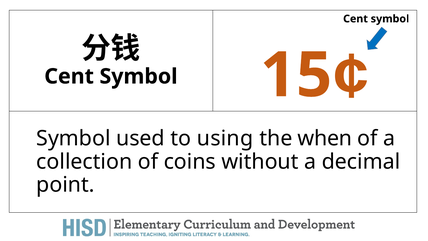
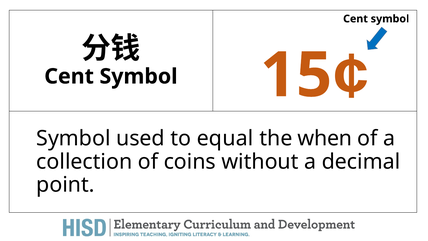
using: using -> equal
